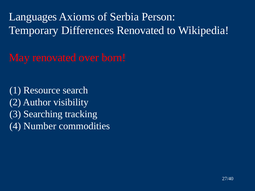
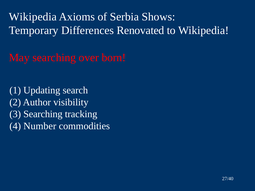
Languages at (33, 17): Languages -> Wikipedia
Person: Person -> Shows
May renovated: renovated -> searching
Resource: Resource -> Updating
